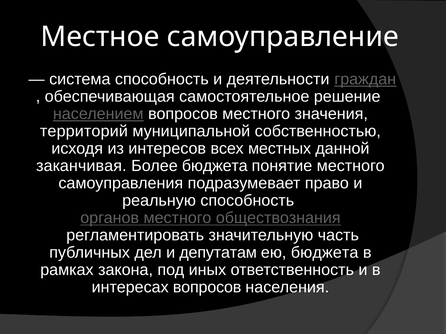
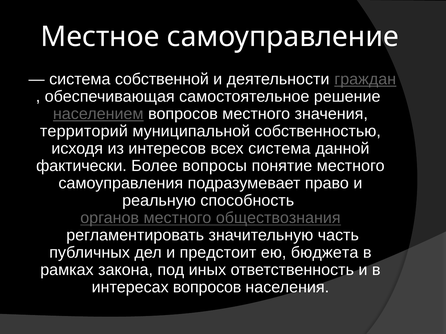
система способность: способность -> собственной
всех местных: местных -> система
заканчивая: заканчивая -> фактически
Более бюджета: бюджета -> вопросы
депутатам: депутатам -> предстоит
